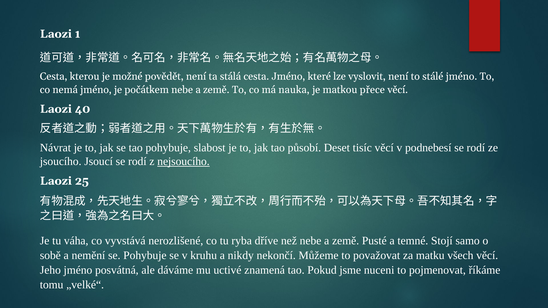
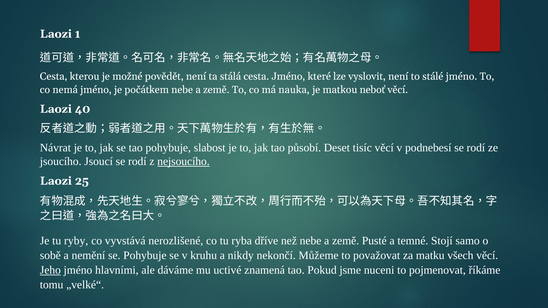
přece: přece -> neboť
váha: váha -> ryby
Jeho underline: none -> present
posvátná: posvátná -> hlavními
